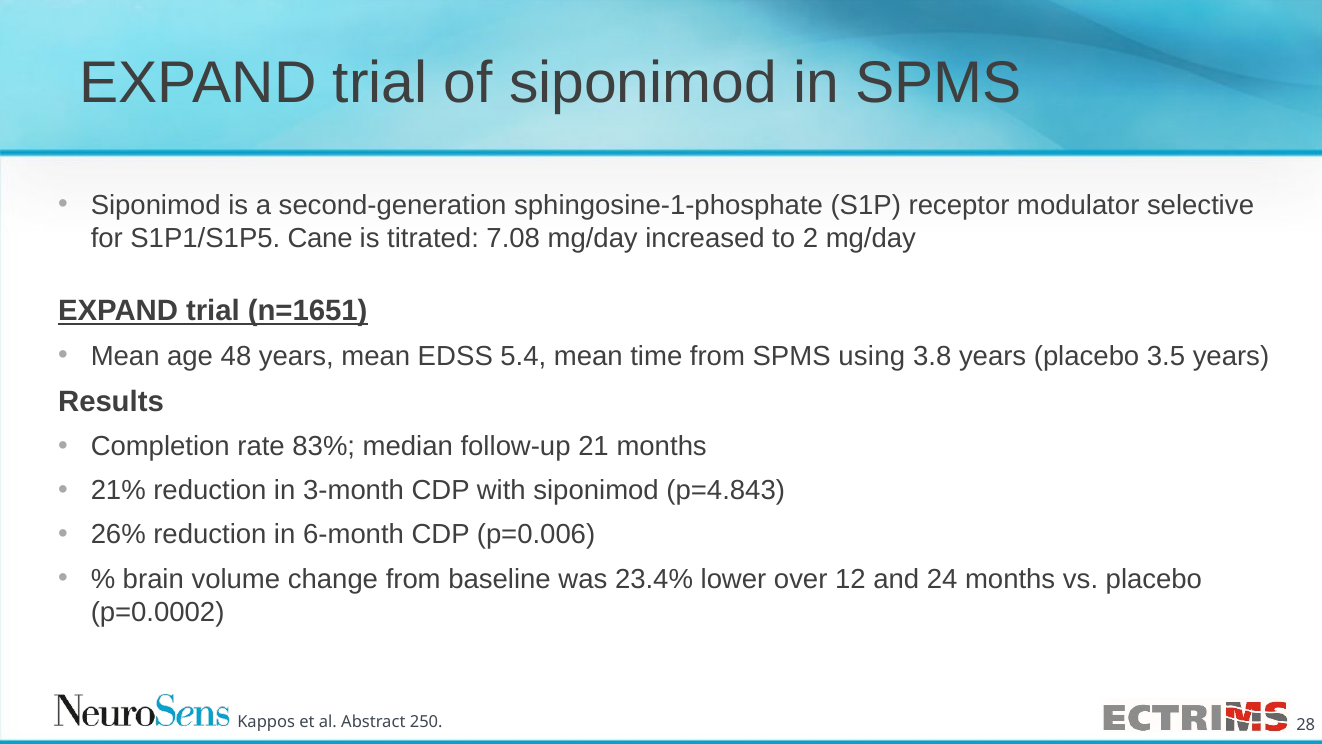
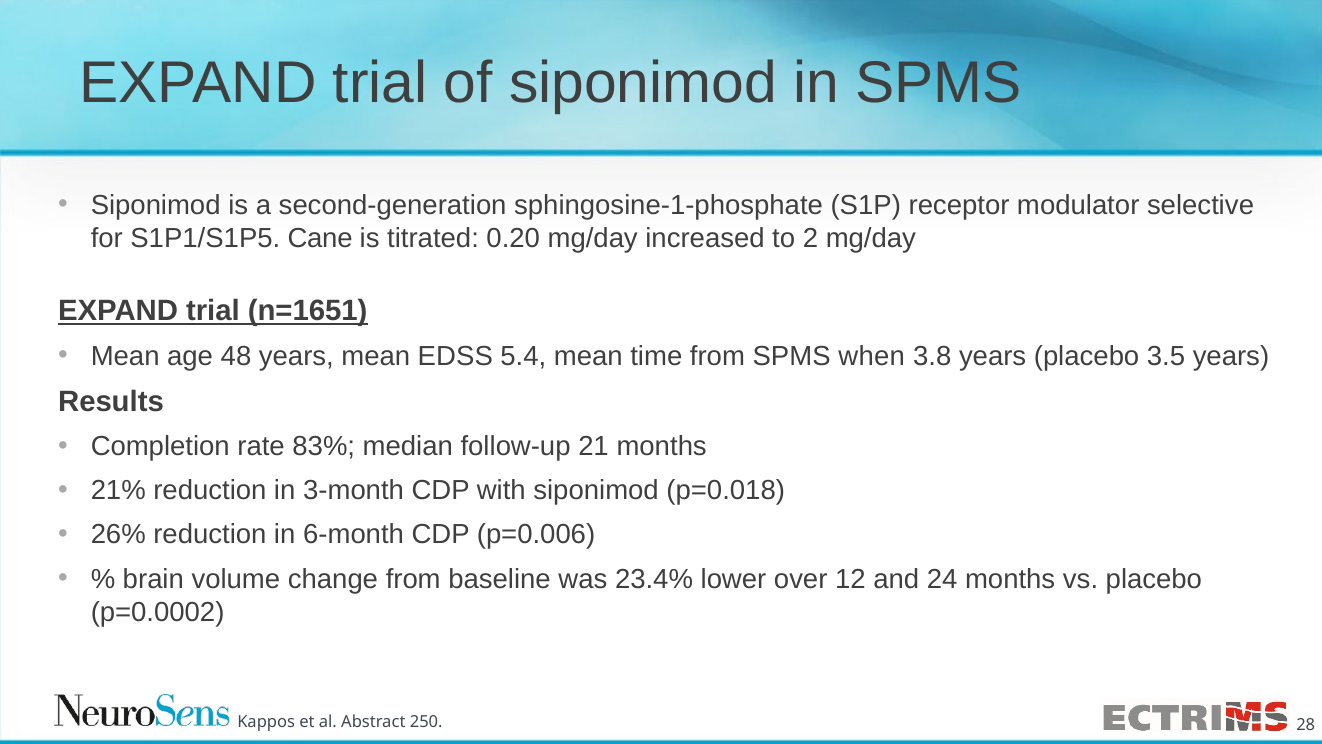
7.08: 7.08 -> 0.20
using: using -> when
p=4.843: p=4.843 -> p=0.018
